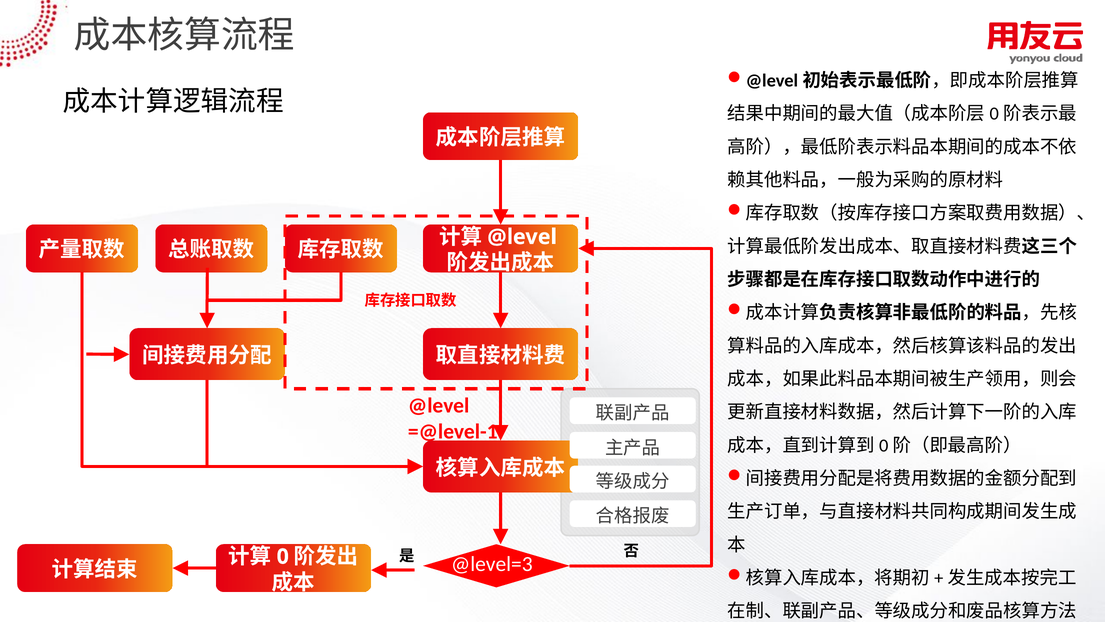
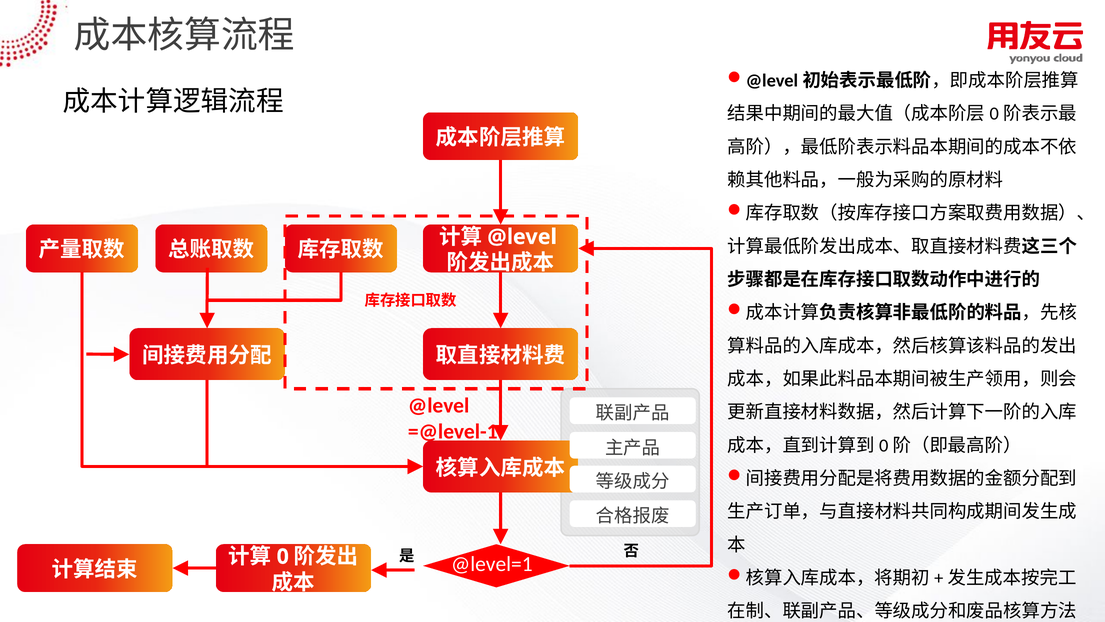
@level=3: @level=3 -> @level=1
